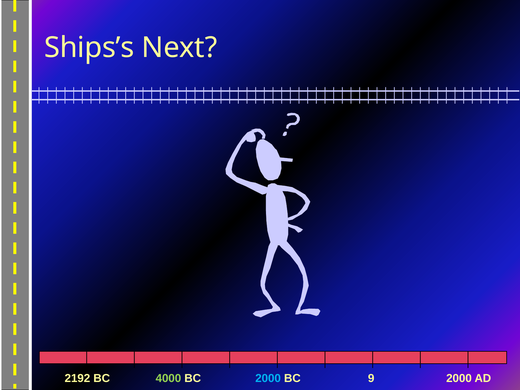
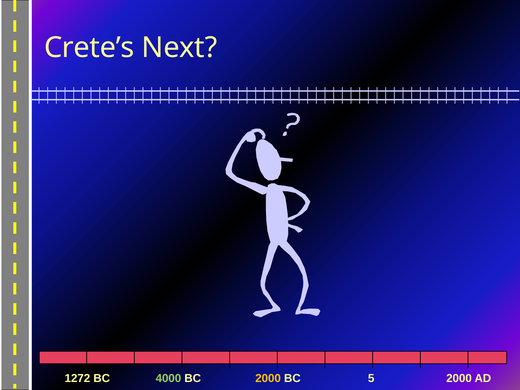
Ships’s: Ships’s -> Crete’s
2192: 2192 -> 1272
2000 at (268, 378) colour: light blue -> yellow
9: 9 -> 5
